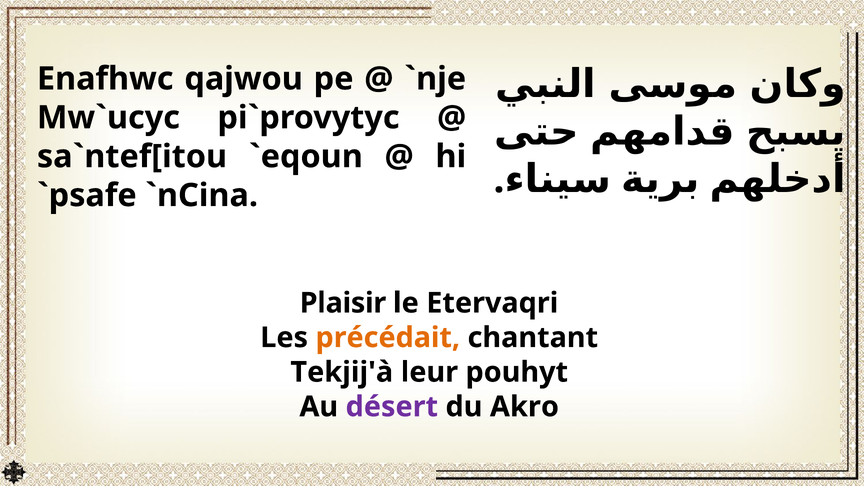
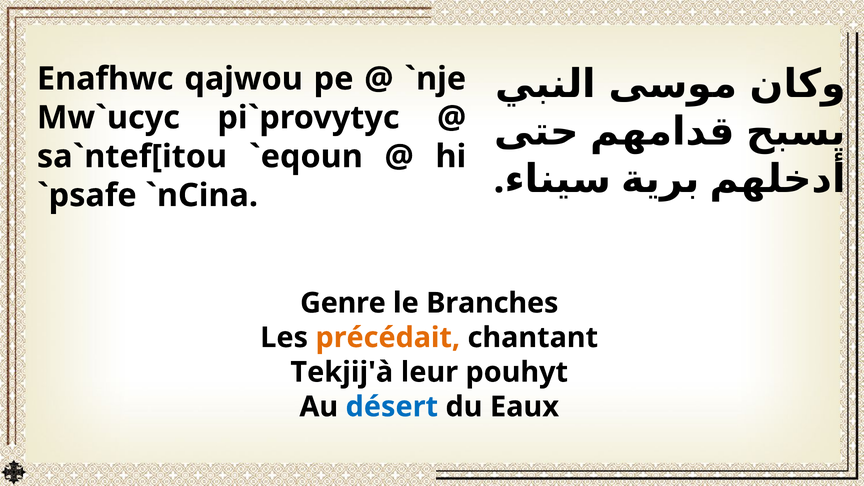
Plaisir: Plaisir -> Genre
Etervaqri: Etervaqri -> Branches
désert colour: purple -> blue
Akro: Akro -> Eaux
